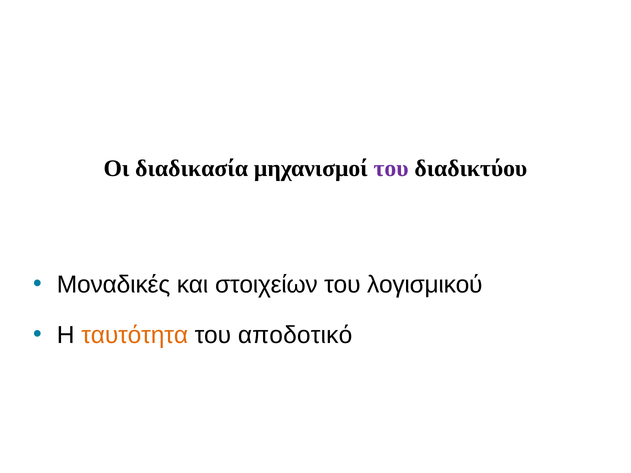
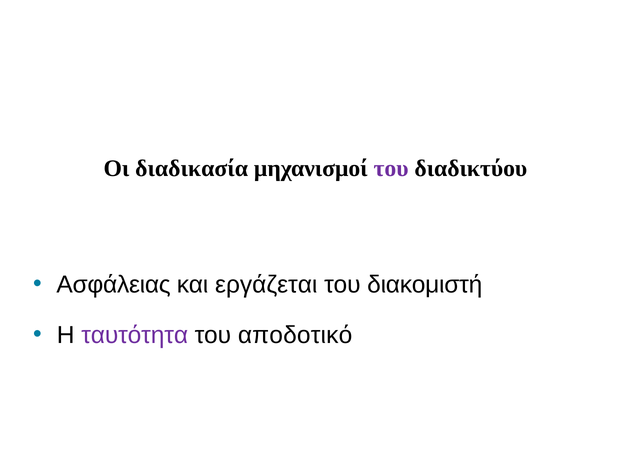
Μοναδικές: Μοναδικές -> Ασφάλειας
στοιχείων: στοιχείων -> εργάζεται
λογισμικού: λογισμικού -> διακομιστή
ταυτότητα colour: orange -> purple
